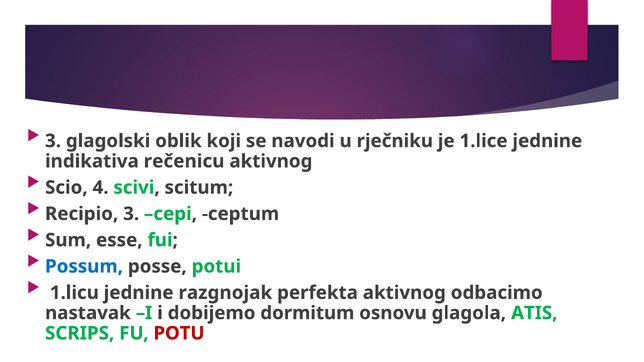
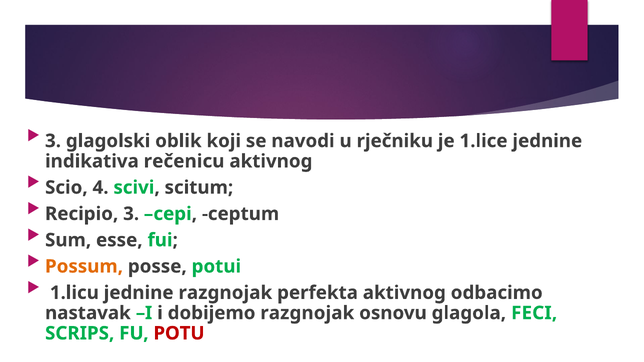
Possum colour: blue -> orange
dobijemo dormitum: dormitum -> razgnojak
ATIS: ATIS -> FECI
